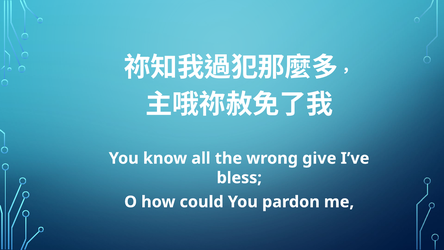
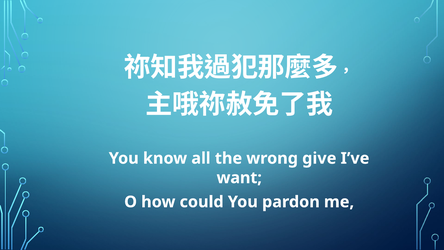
bless: bless -> want
